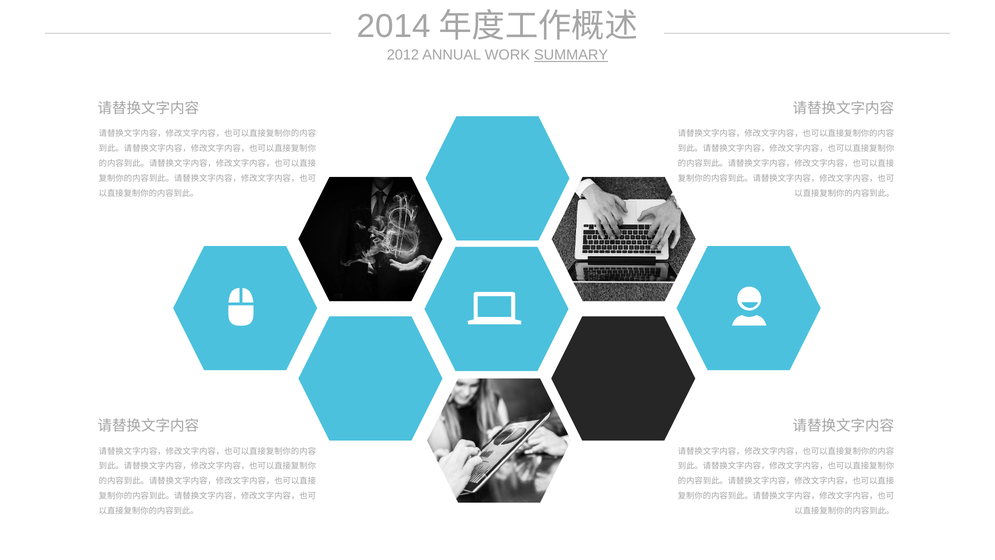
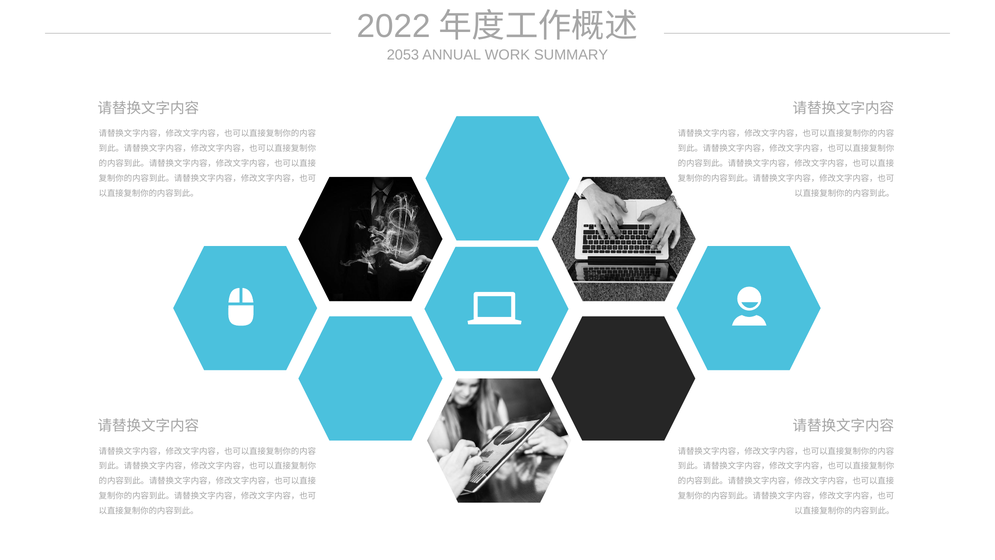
2014: 2014 -> 2022
2012: 2012 -> 2053
SUMMARY underline: present -> none
